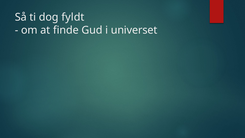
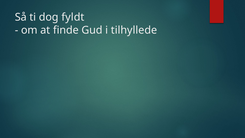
universet: universet -> tilhyllede
